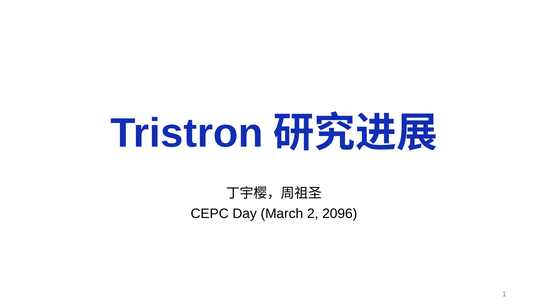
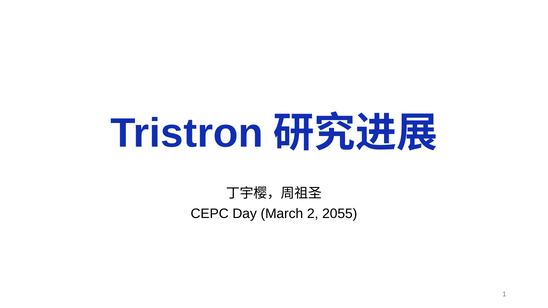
2096: 2096 -> 2055
